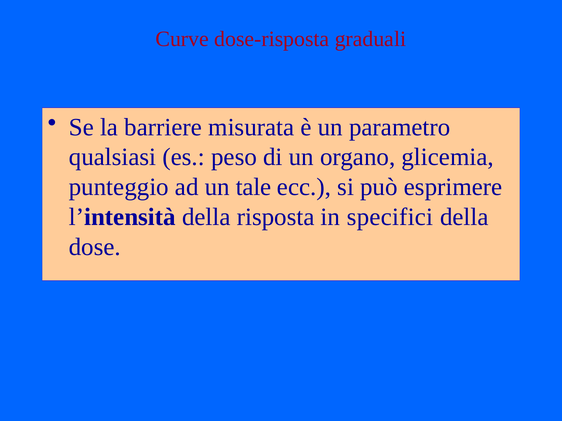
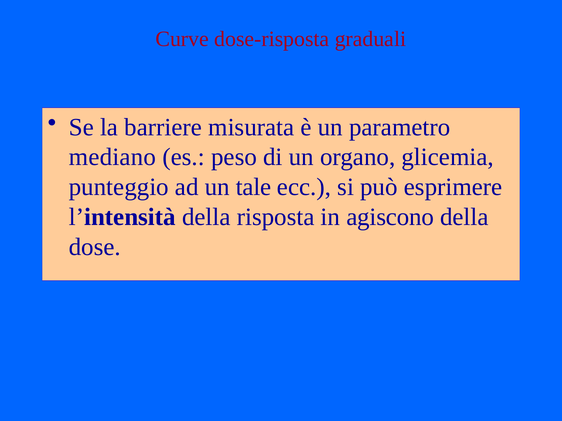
qualsiasi: qualsiasi -> mediano
specifici: specifici -> agiscono
